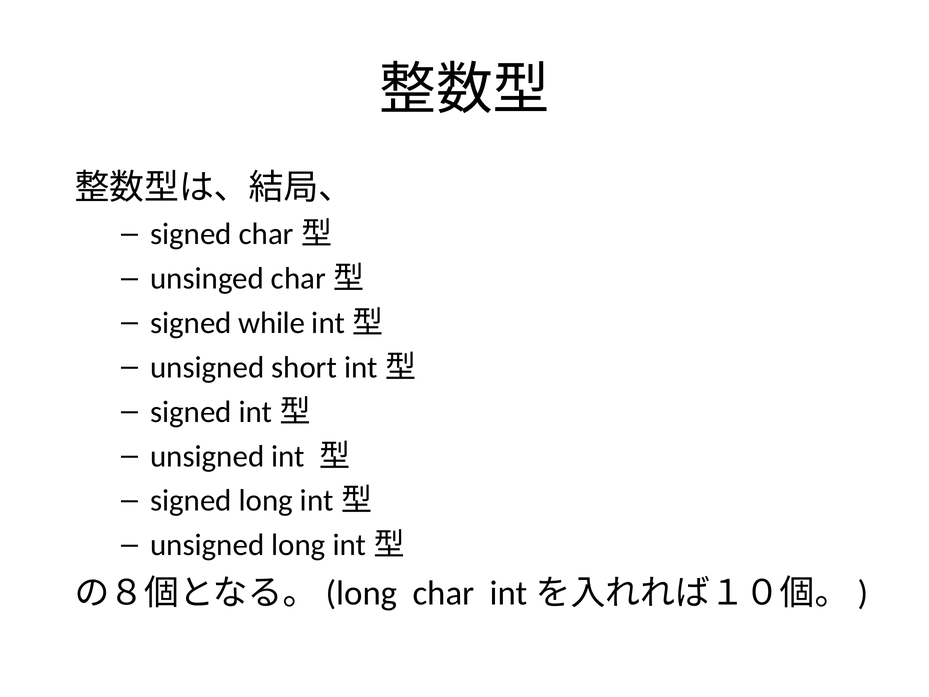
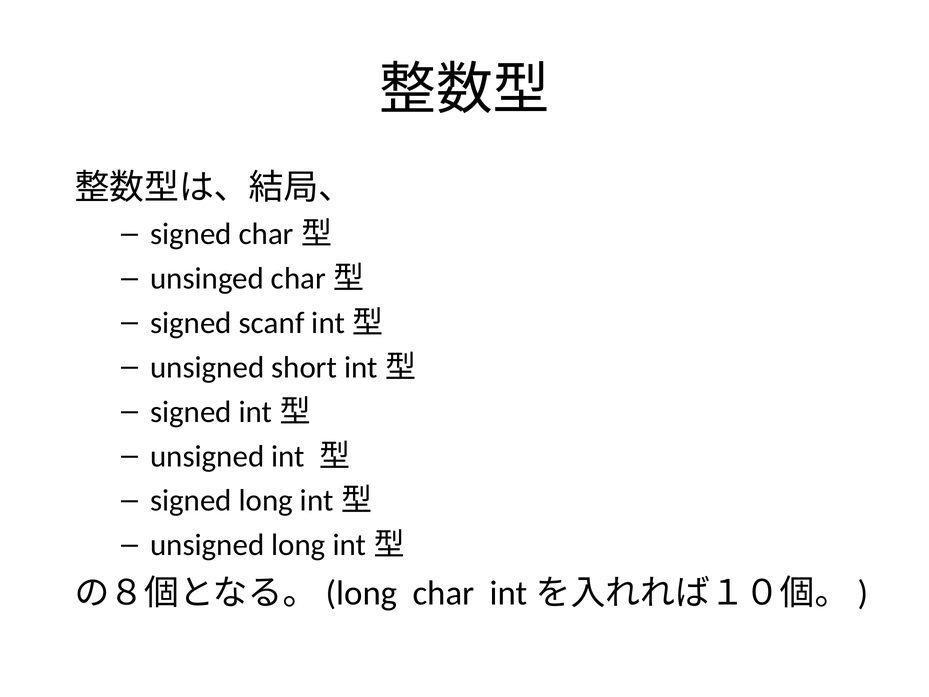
while: while -> scanf
